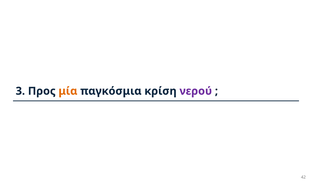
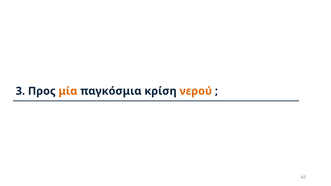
νερού colour: purple -> orange
